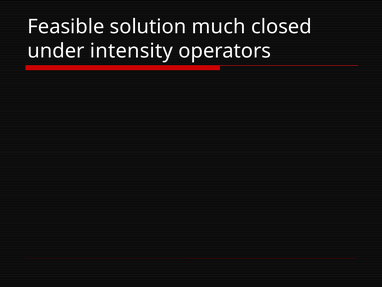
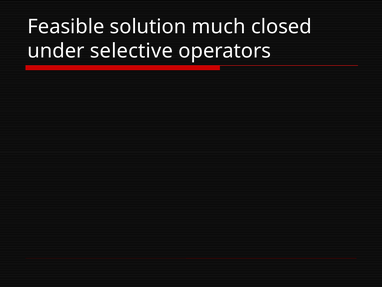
intensity: intensity -> selective
